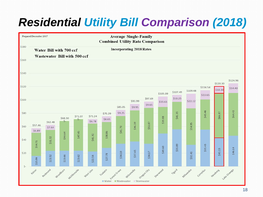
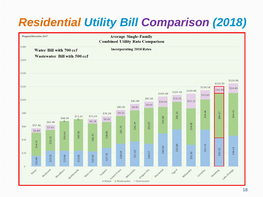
Residential colour: black -> orange
